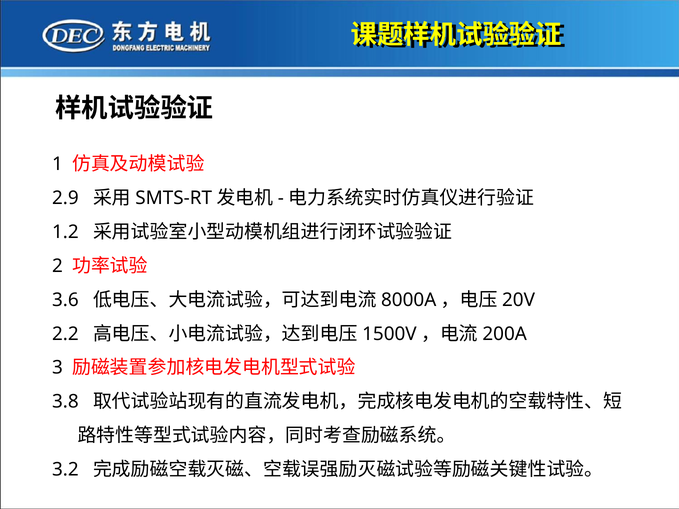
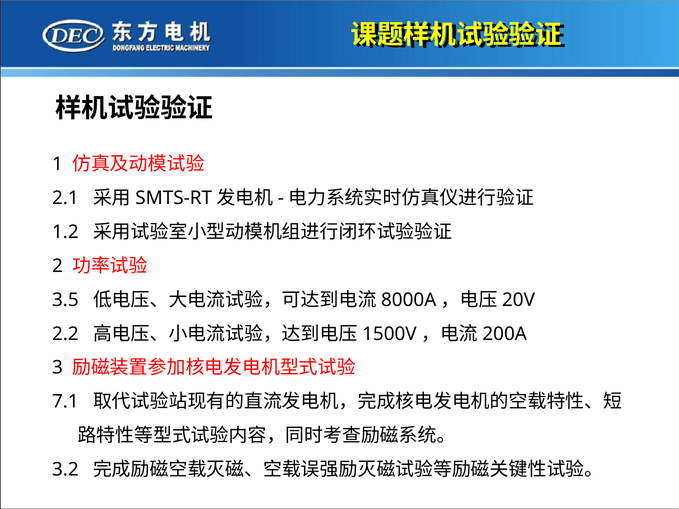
2.9: 2.9 -> 2.1
3.6: 3.6 -> 3.5
3.8: 3.8 -> 7.1
